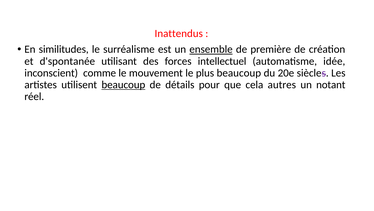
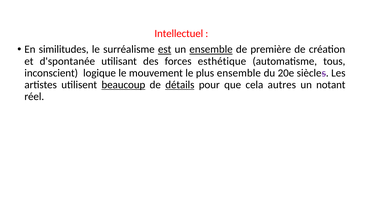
Inattendus: Inattendus -> Intellectuel
est underline: none -> present
intellectuel: intellectuel -> esthétique
idée: idée -> tous
comme: comme -> logique
plus beaucoup: beaucoup -> ensemble
détails underline: none -> present
